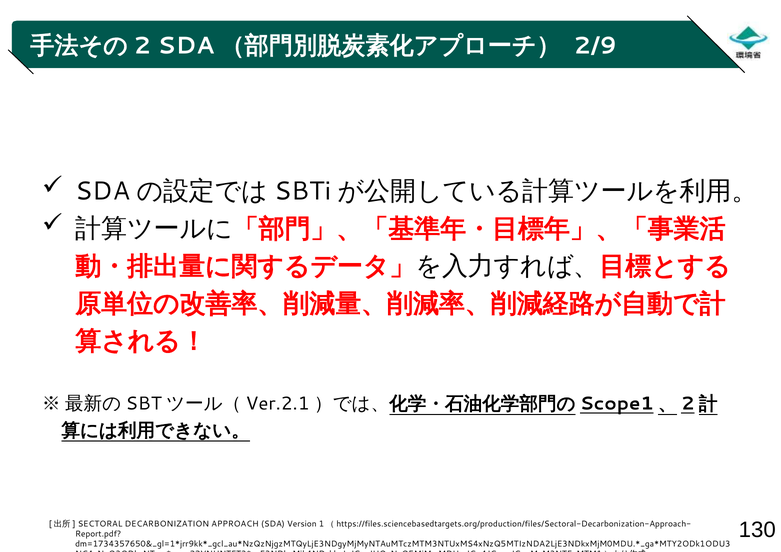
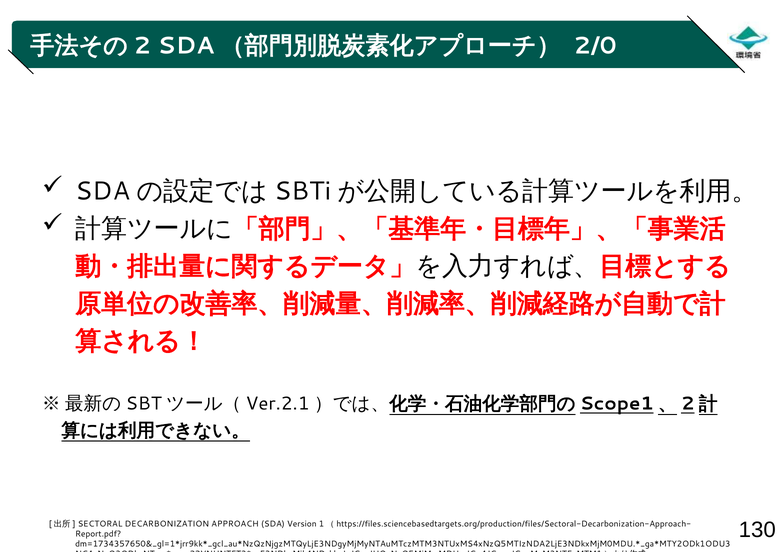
2/9: 2/9 -> 2/0
